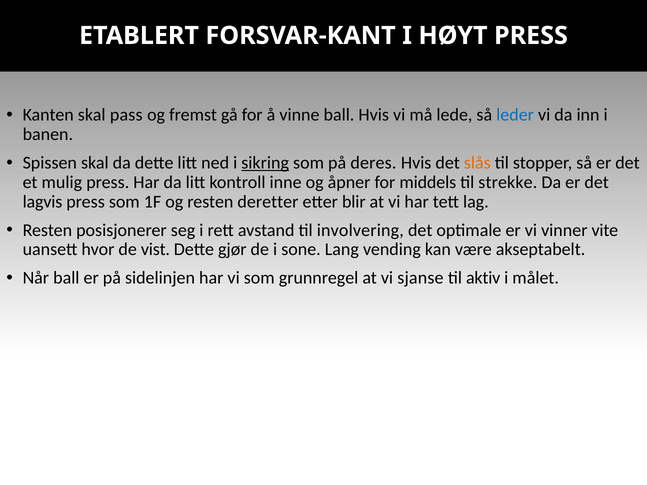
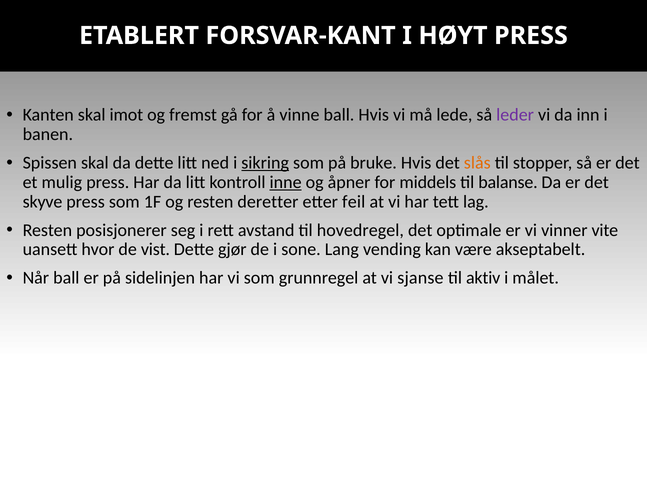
pass: pass -> imot
leder colour: blue -> purple
deres: deres -> bruke
inne underline: none -> present
strekke: strekke -> balanse
lagvis: lagvis -> skyve
blir: blir -> feil
involvering: involvering -> hovedregel
